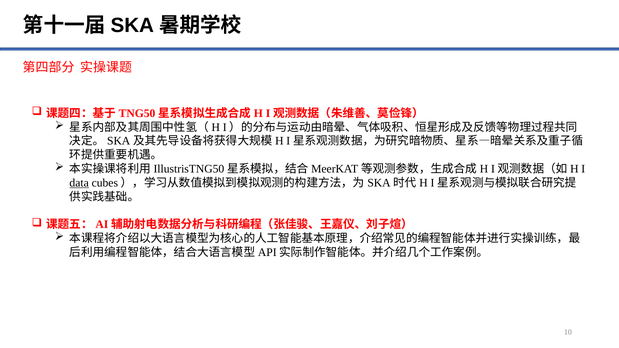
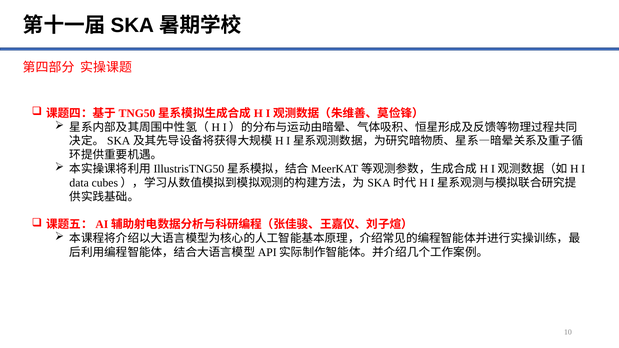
data underline: present -> none
